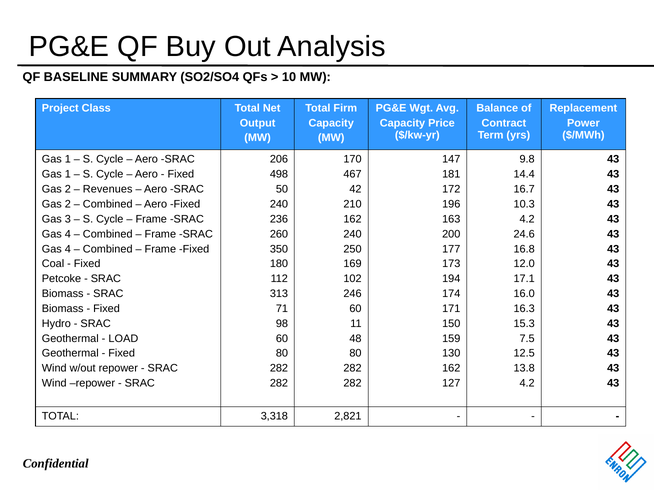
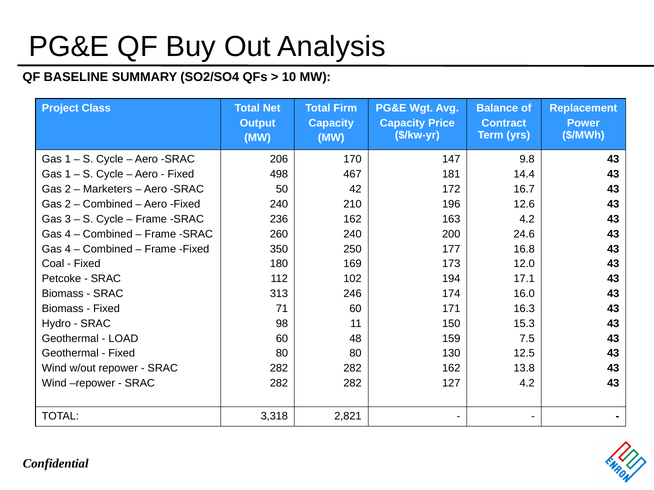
Revenues: Revenues -> Marketers
10.3: 10.3 -> 12.6
